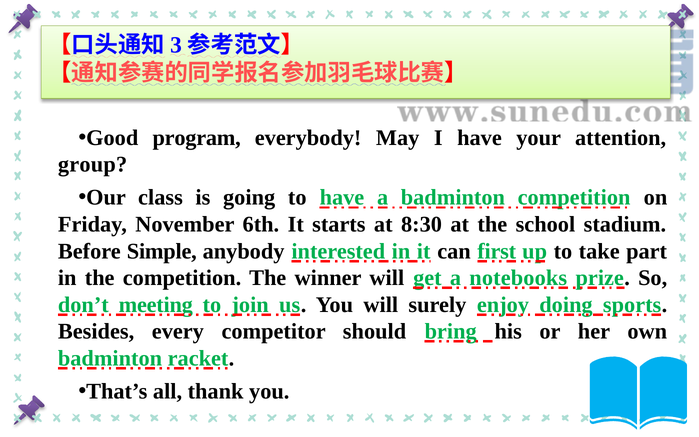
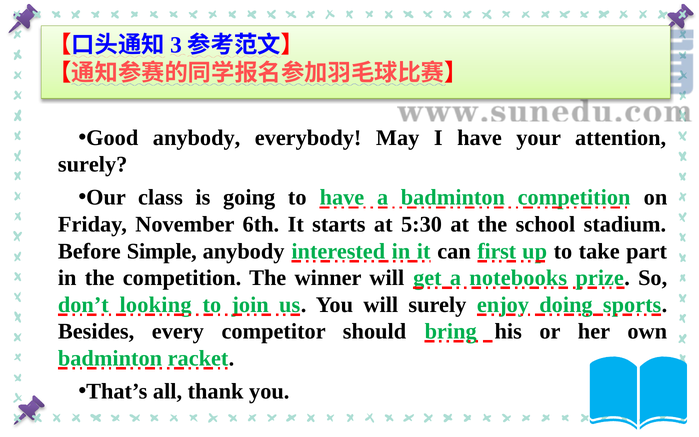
Good program: program -> anybody
group at (93, 165): group -> surely
8:30: 8:30 -> 5:30
meeting: meeting -> looking
